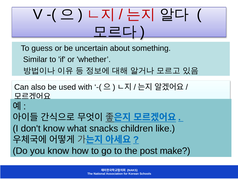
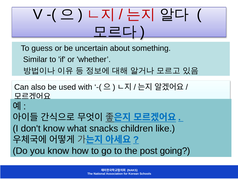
make: make -> going
